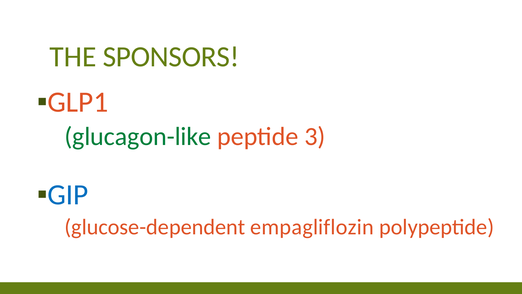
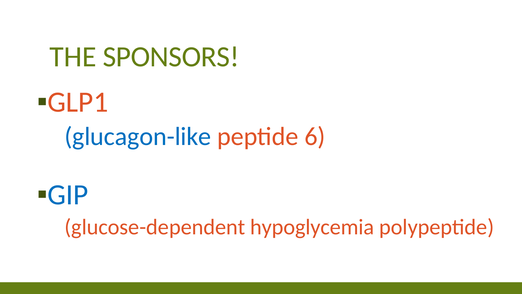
glucagon-like colour: green -> blue
3: 3 -> 6
empagliflozin: empagliflozin -> hypoglycemia
